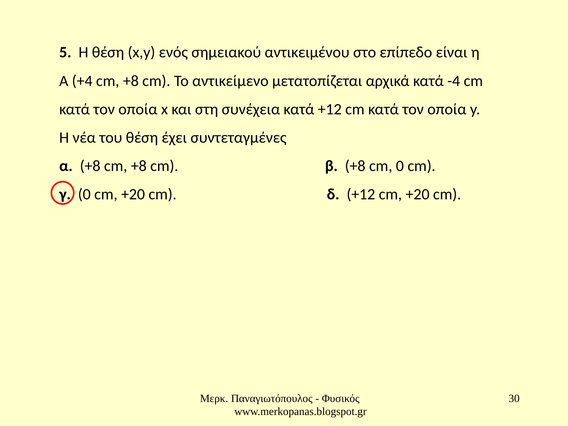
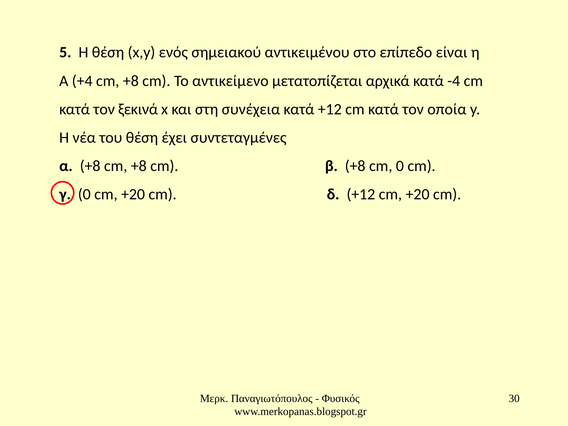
οποία at (138, 109): οποία -> ξεκινά
